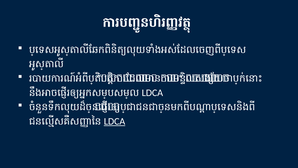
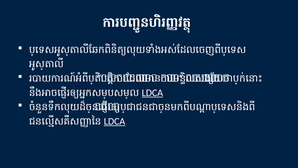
LDCA at (152, 93) underline: none -> present
